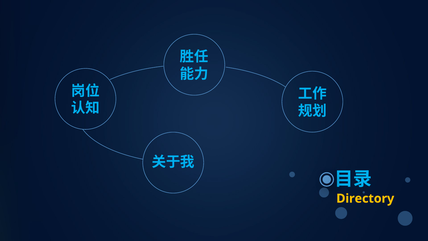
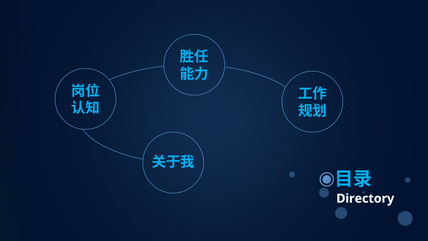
Directory colour: yellow -> white
